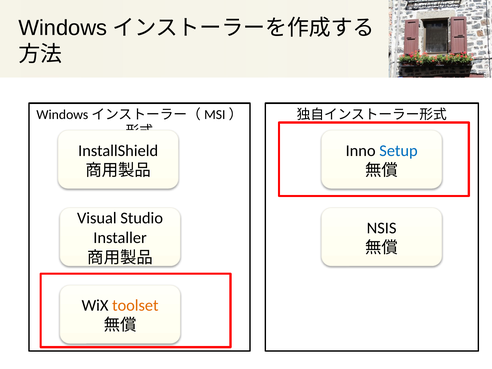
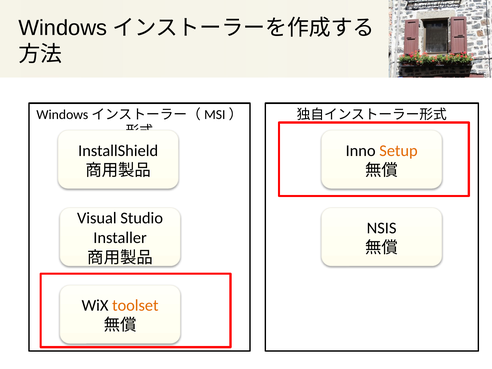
Setup colour: blue -> orange
